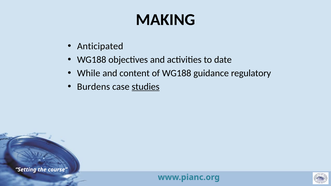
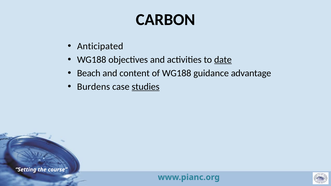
MAKING: MAKING -> CARBON
date underline: none -> present
While: While -> Beach
regulatory: regulatory -> advantage
